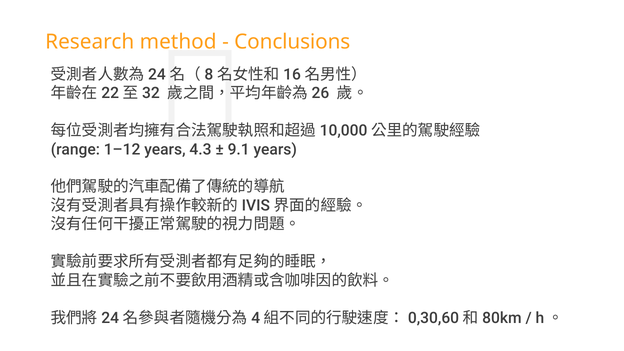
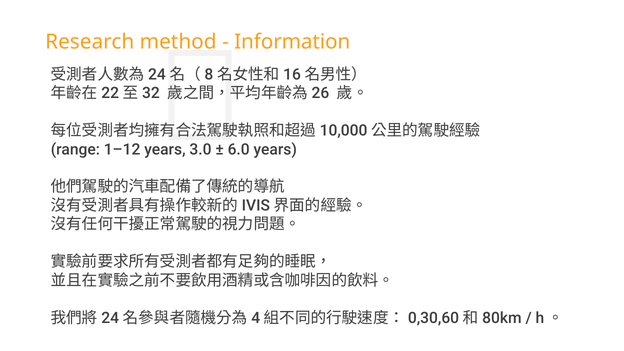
Conclusions: Conclusions -> Information
4.3: 4.3 -> 3.0
9.1: 9.1 -> 6.0
